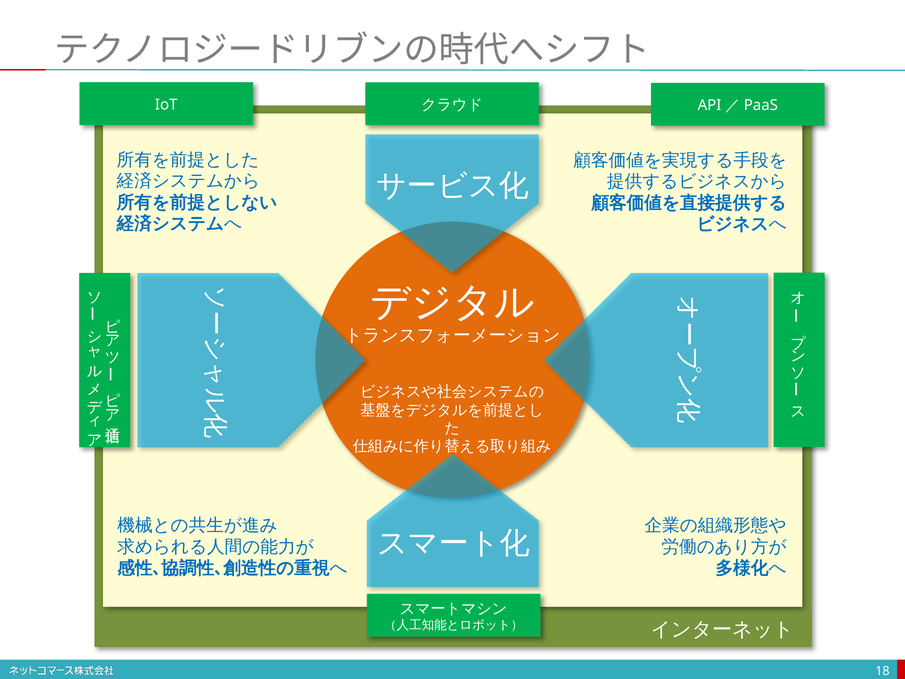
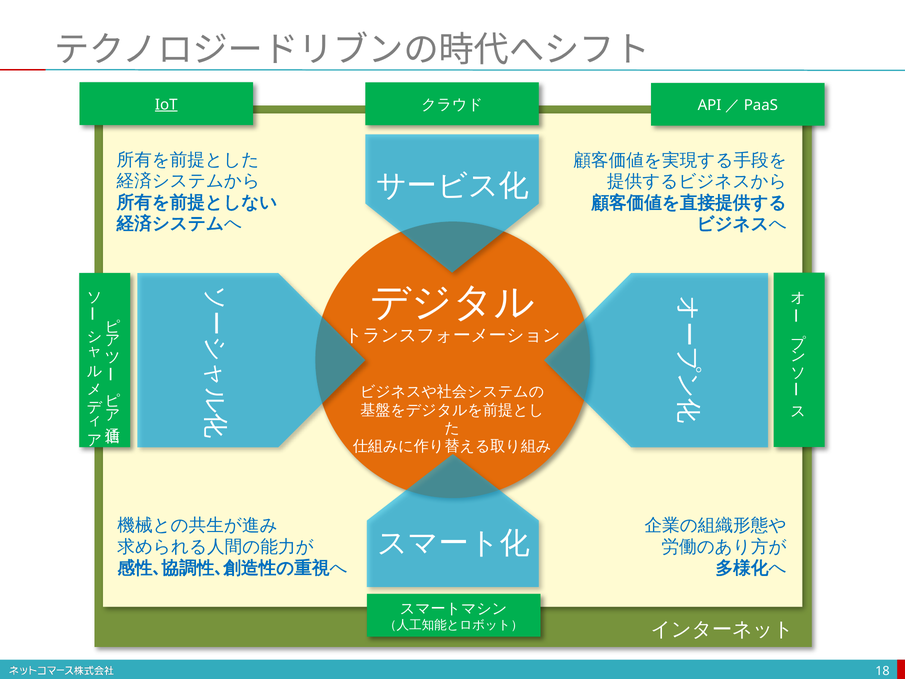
IoT underline: none -> present
